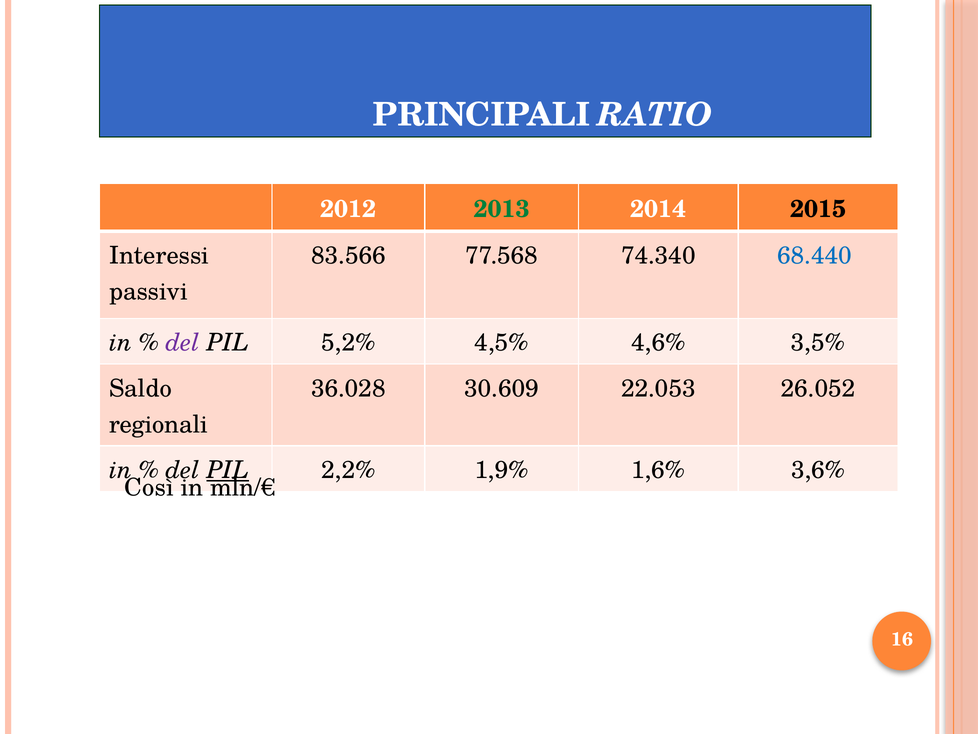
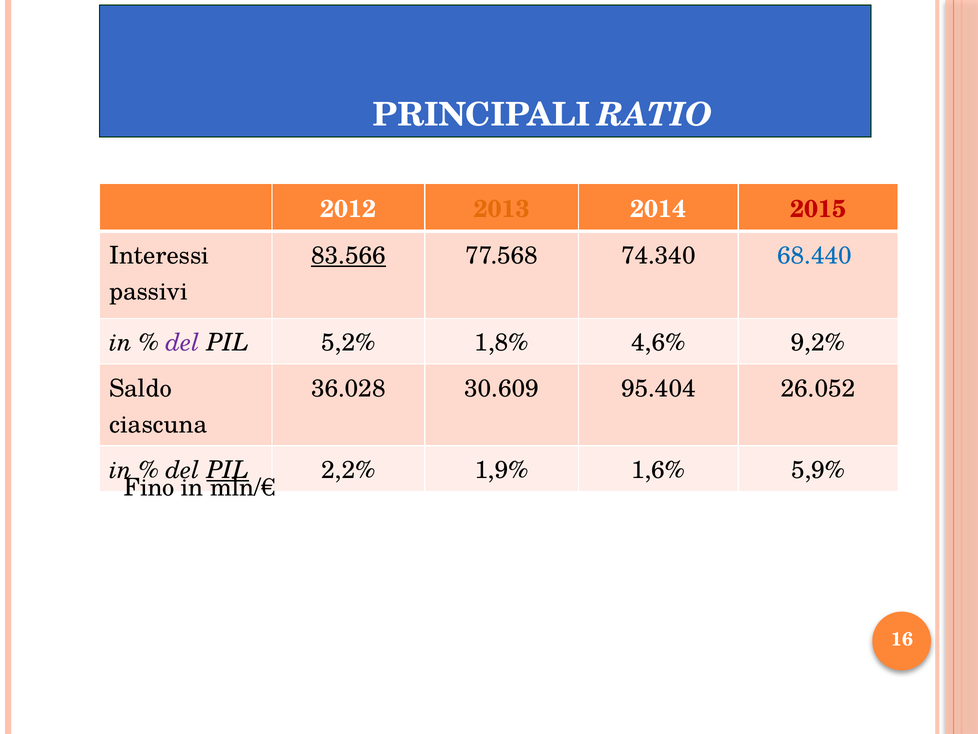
2013 colour: green -> orange
2015 colour: black -> red
83.566 underline: none -> present
4,5%: 4,5% -> 1,8%
3,5%: 3,5% -> 9,2%
22.053: 22.053 -> 95.404
regionali: regionali -> ciascuna
3,6%: 3,6% -> 5,9%
Così: Così -> Fino
